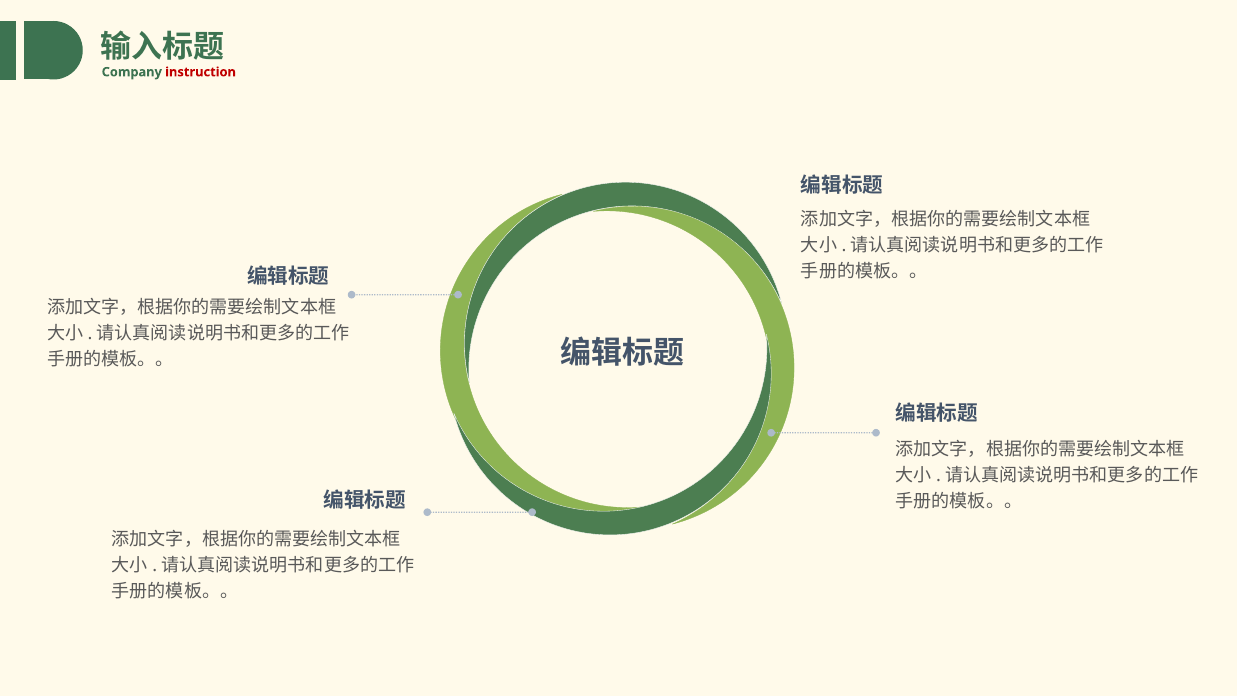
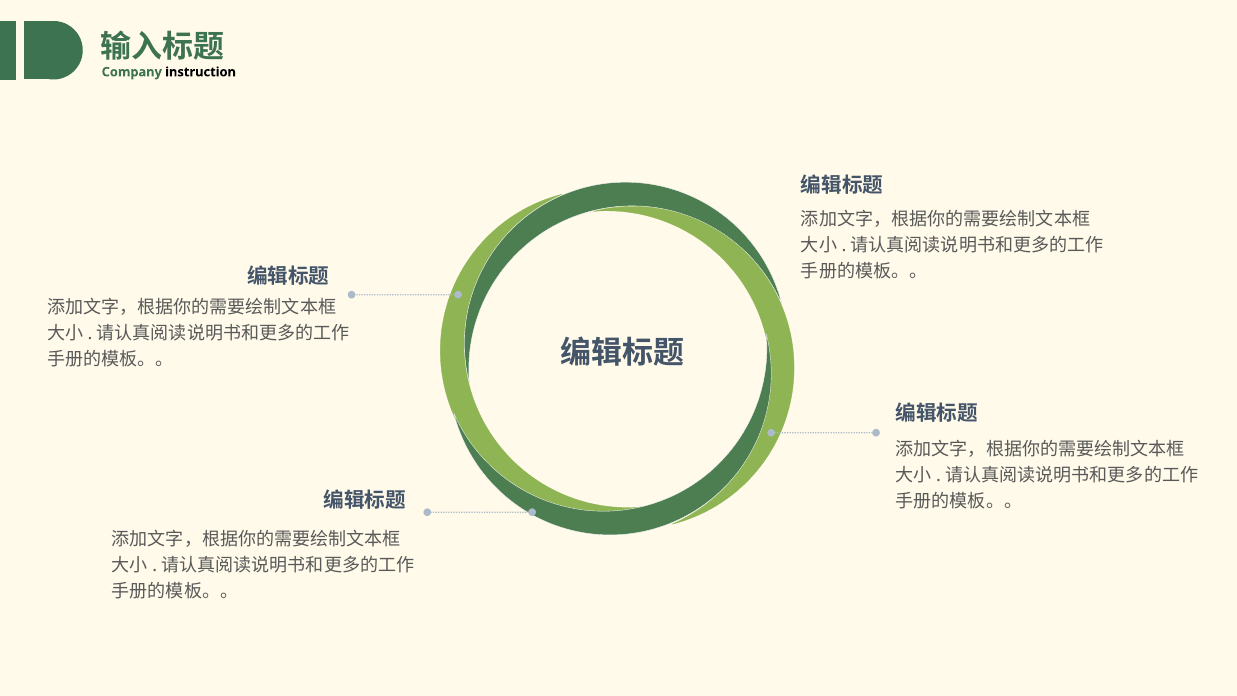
instruction colour: red -> black
